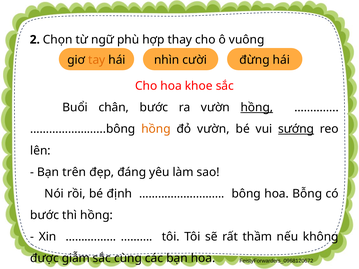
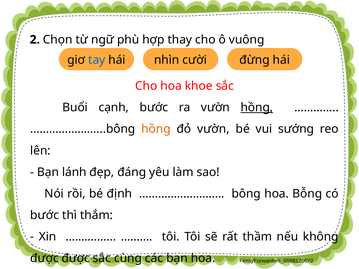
tay colour: orange -> blue
chân: chân -> cạnh
sướng underline: present -> none
trên: trên -> lánh
thì hồng: hồng -> thắm
được giẫm: giẫm -> được
